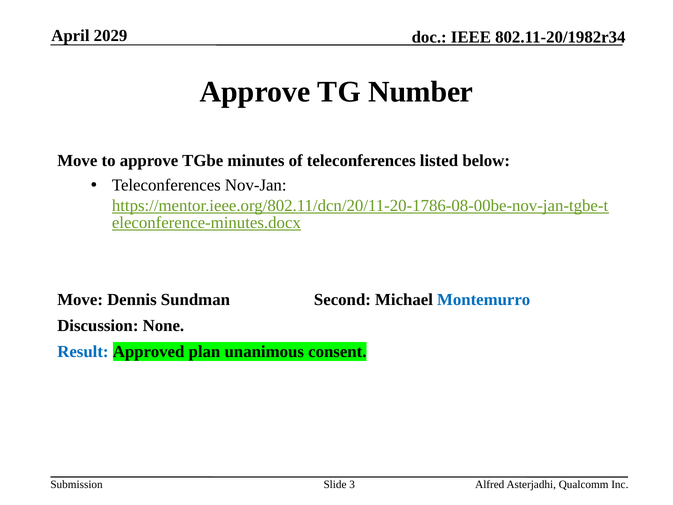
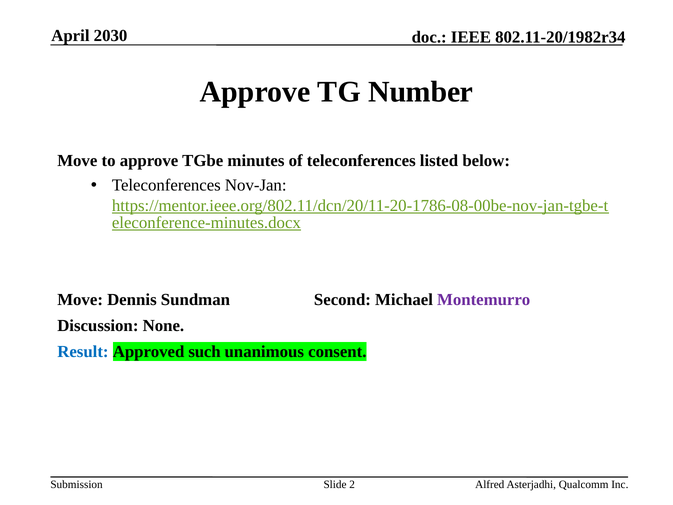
2029: 2029 -> 2030
Montemurro colour: blue -> purple
plan: plan -> such
3: 3 -> 2
